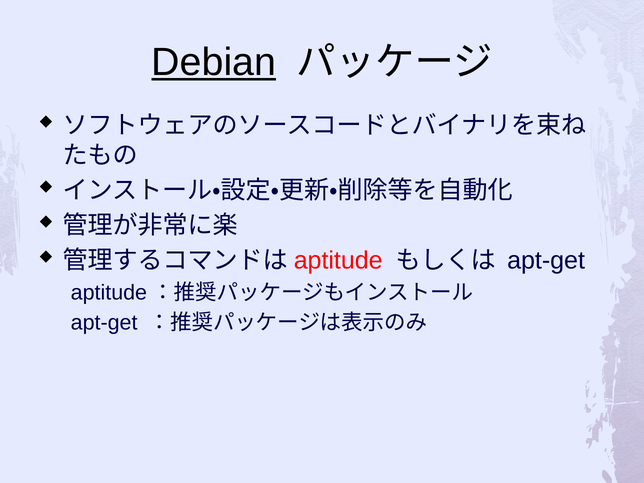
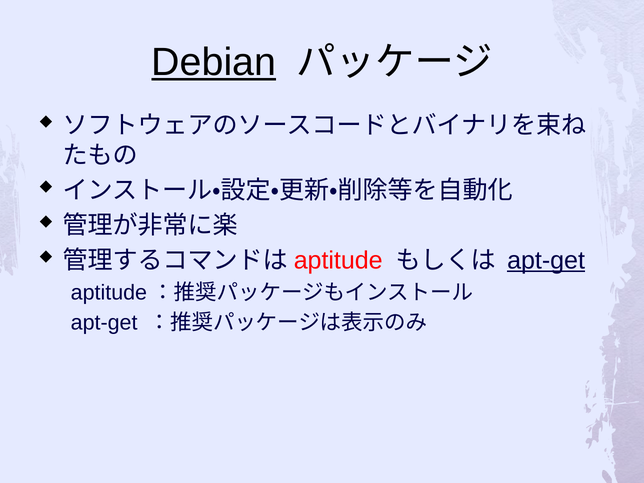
apt-get at (546, 261) underline: none -> present
